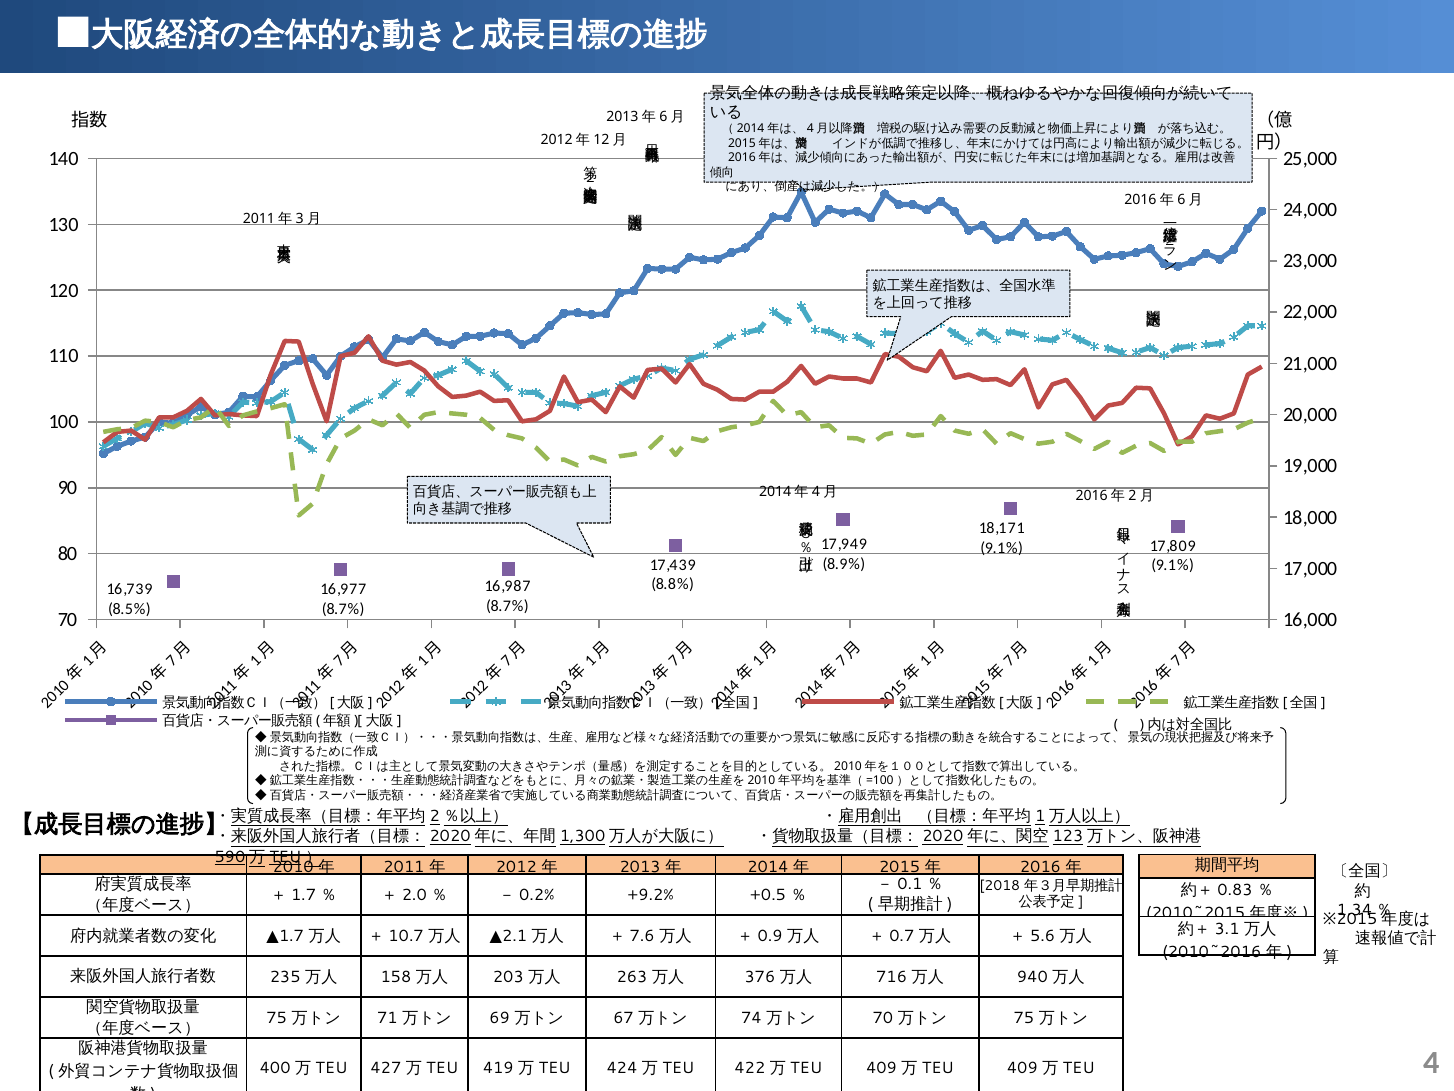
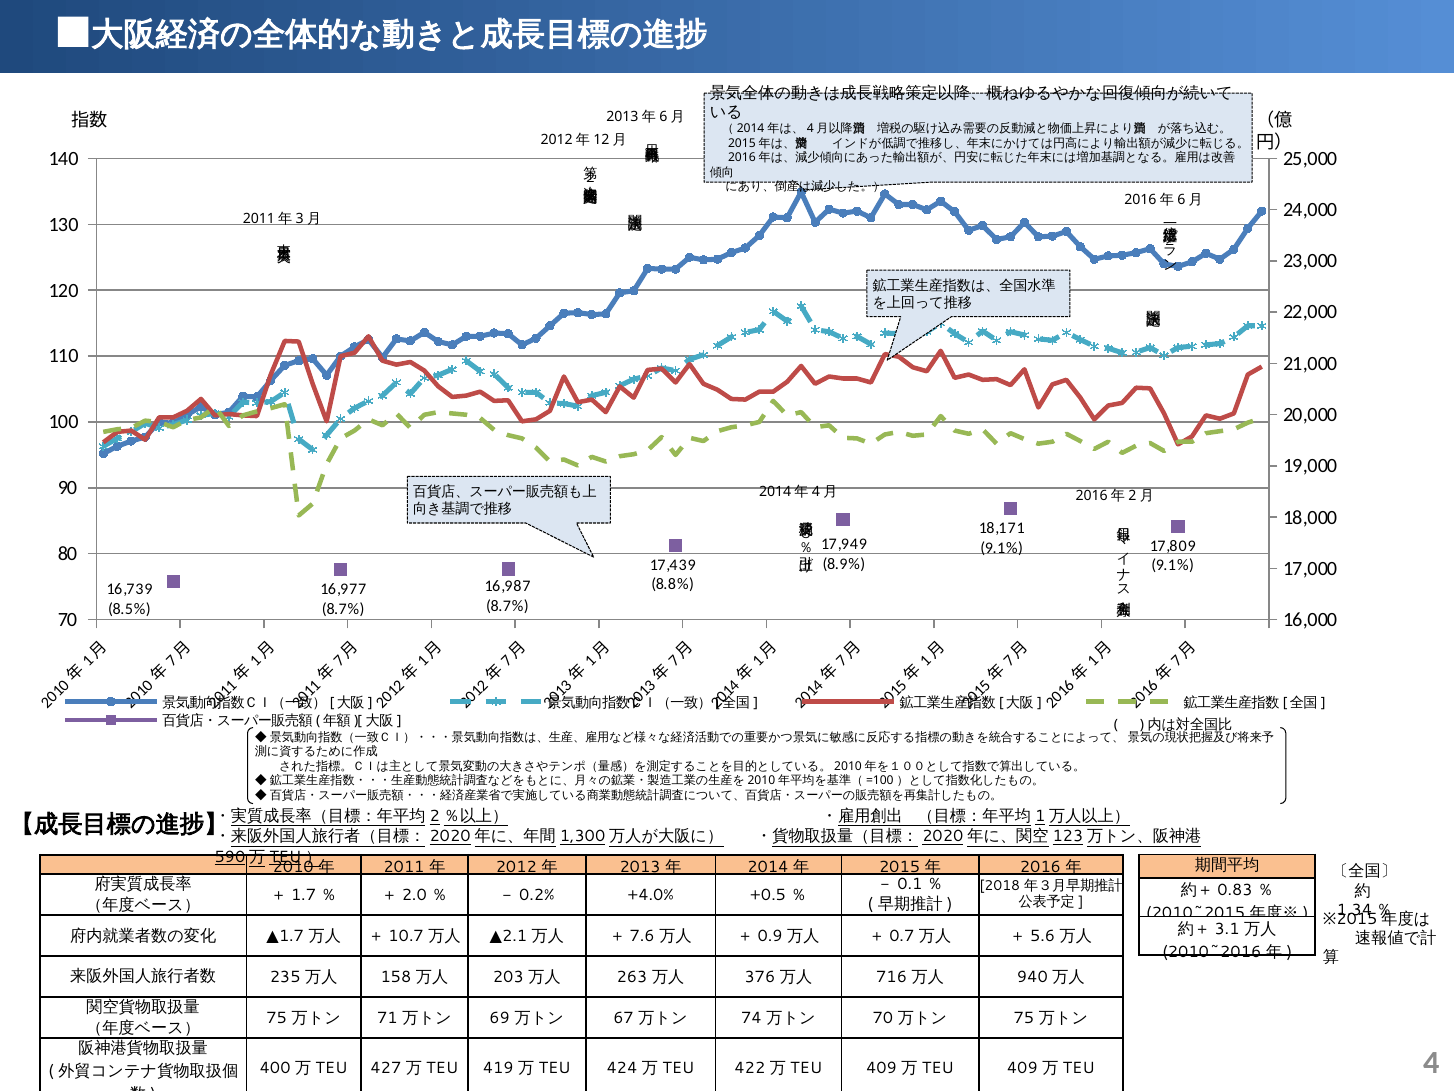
+9.2%: +9.2% -> +4.0%
